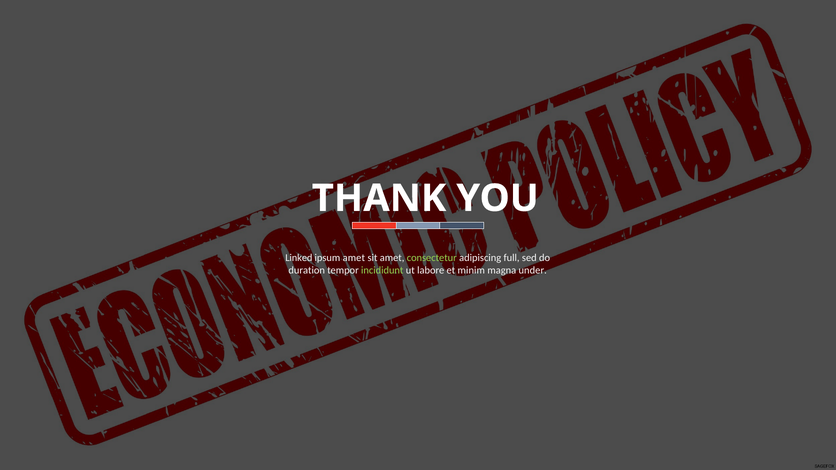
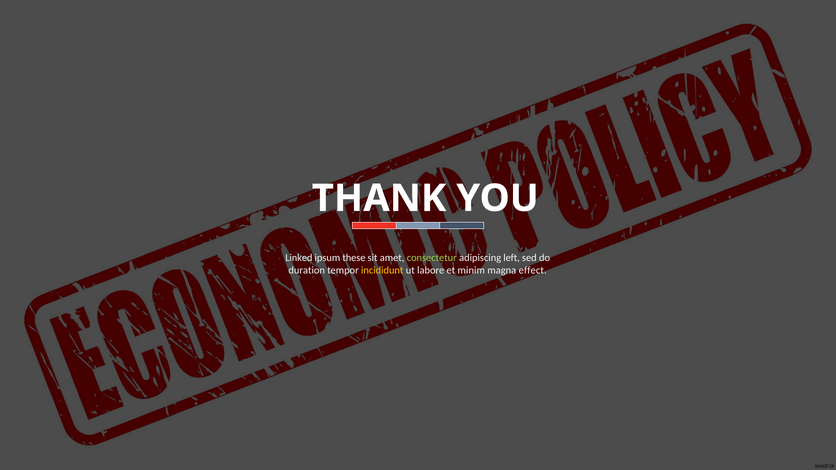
ipsum amet: amet -> these
full: full -> left
incididunt colour: light green -> yellow
under: under -> effect
